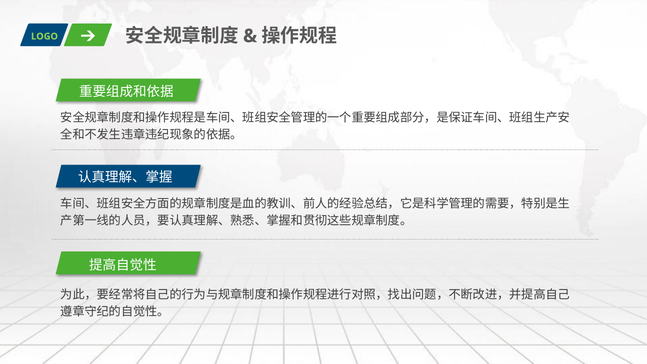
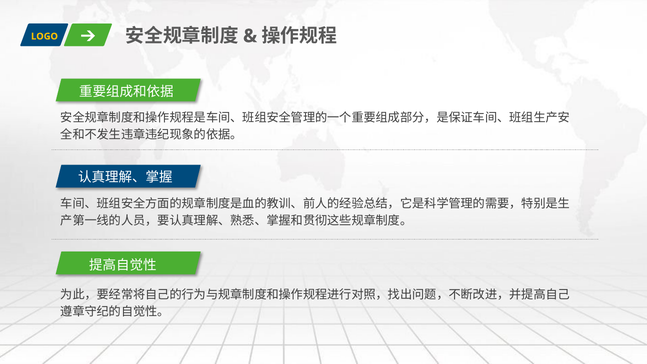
LOGO colour: light green -> yellow
